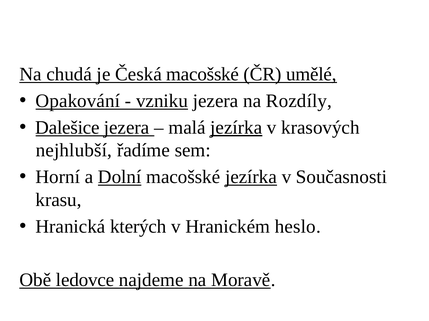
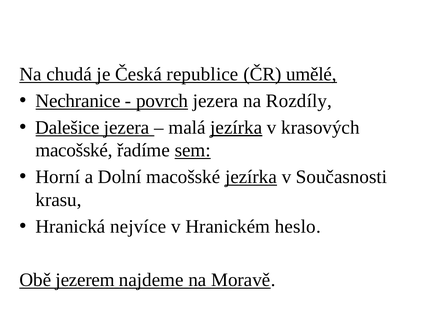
Česká macošské: macošské -> republice
Opakování: Opakování -> Nechranice
vzniku: vzniku -> povrch
nejhlubší at (74, 151): nejhlubší -> macošské
sem underline: none -> present
Dolní underline: present -> none
kterých: kterých -> nejvíce
ledovce: ledovce -> jezerem
